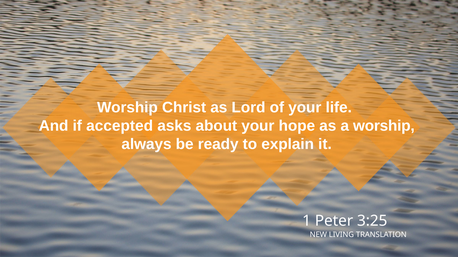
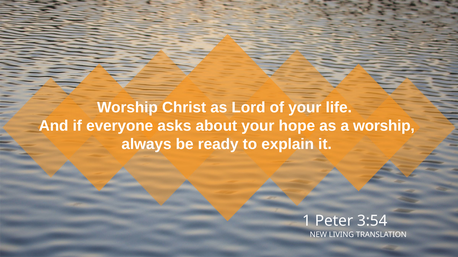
accepted: accepted -> everyone
3:25: 3:25 -> 3:54
